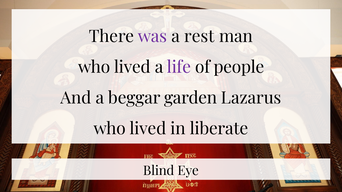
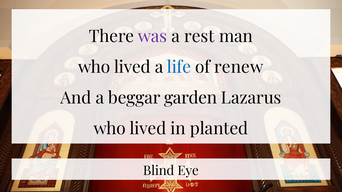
life colour: purple -> blue
people: people -> renew
liberate: liberate -> planted
